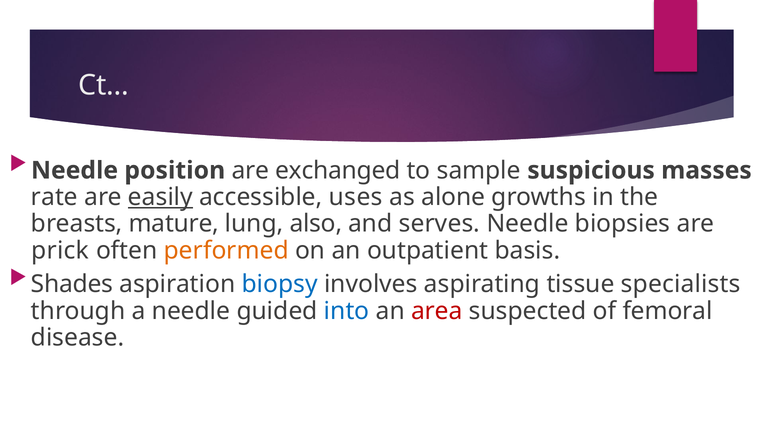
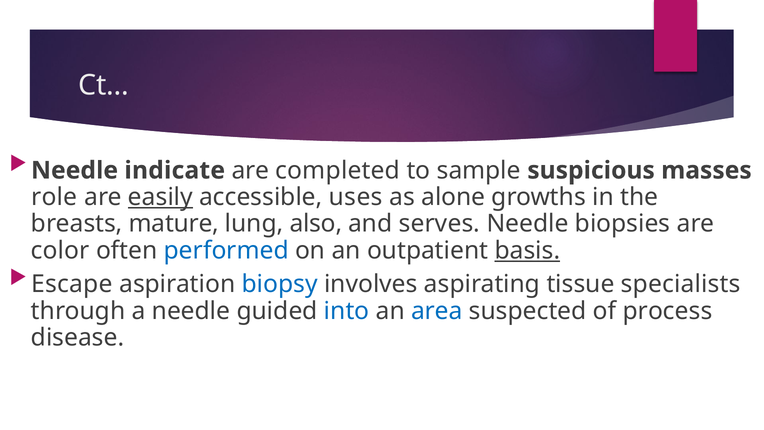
position: position -> indicate
exchanged: exchanged -> completed
rate: rate -> role
prick: prick -> color
performed colour: orange -> blue
basis underline: none -> present
Shades: Shades -> Escape
area colour: red -> blue
femoral: femoral -> process
